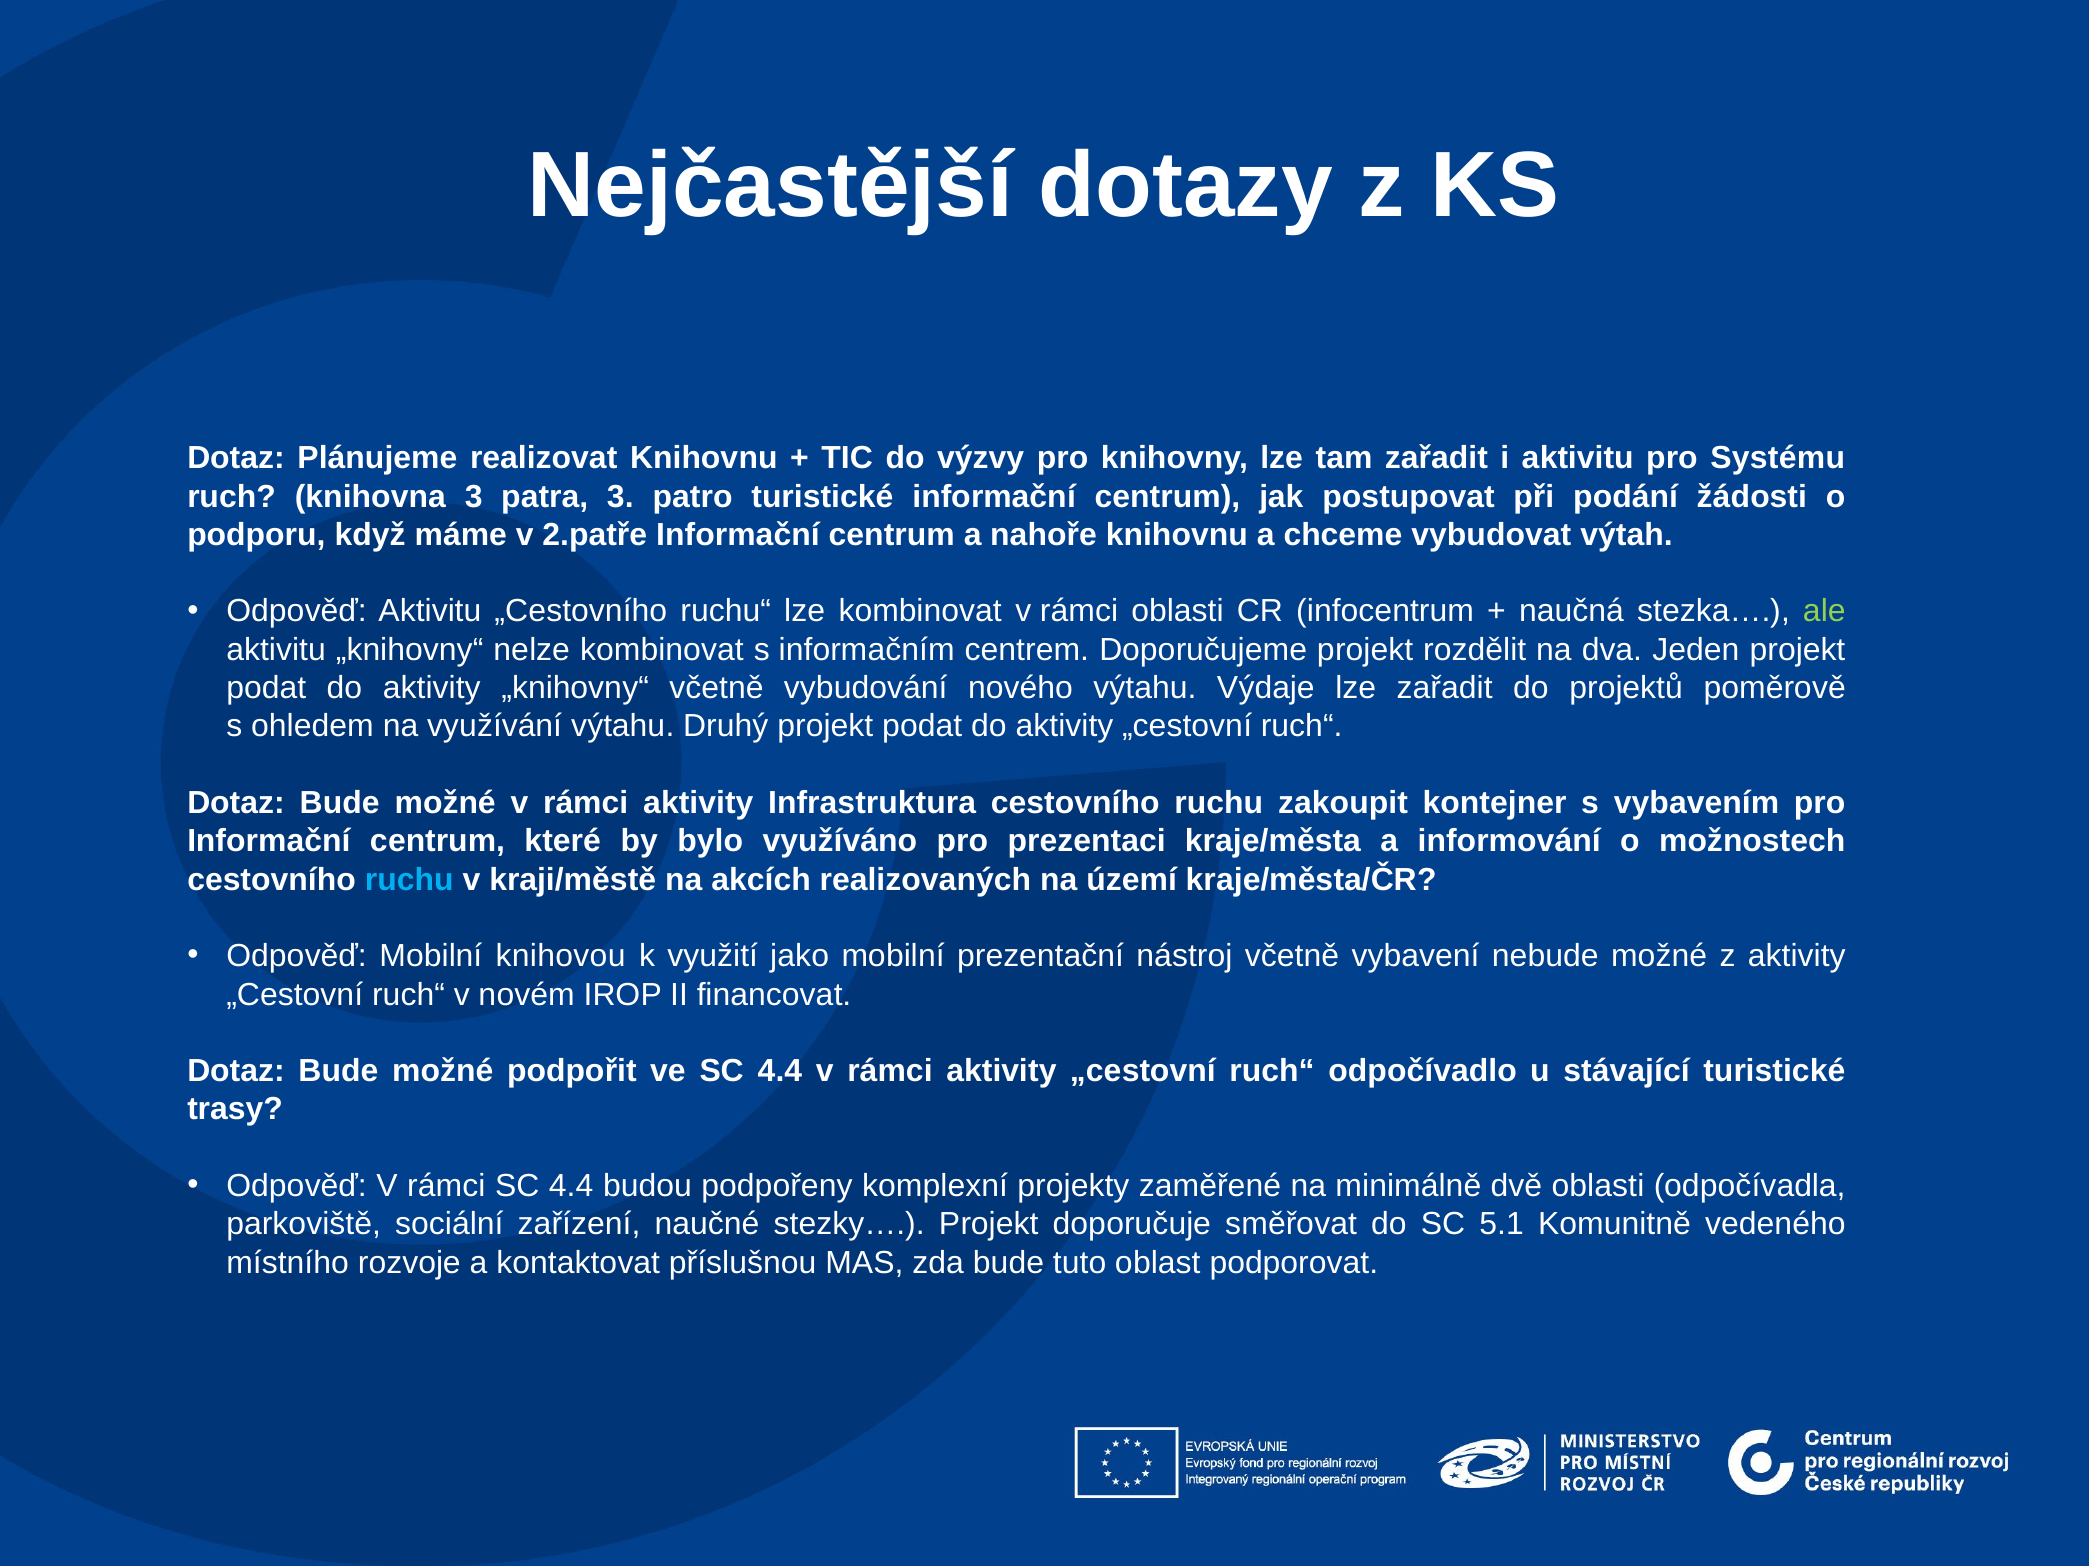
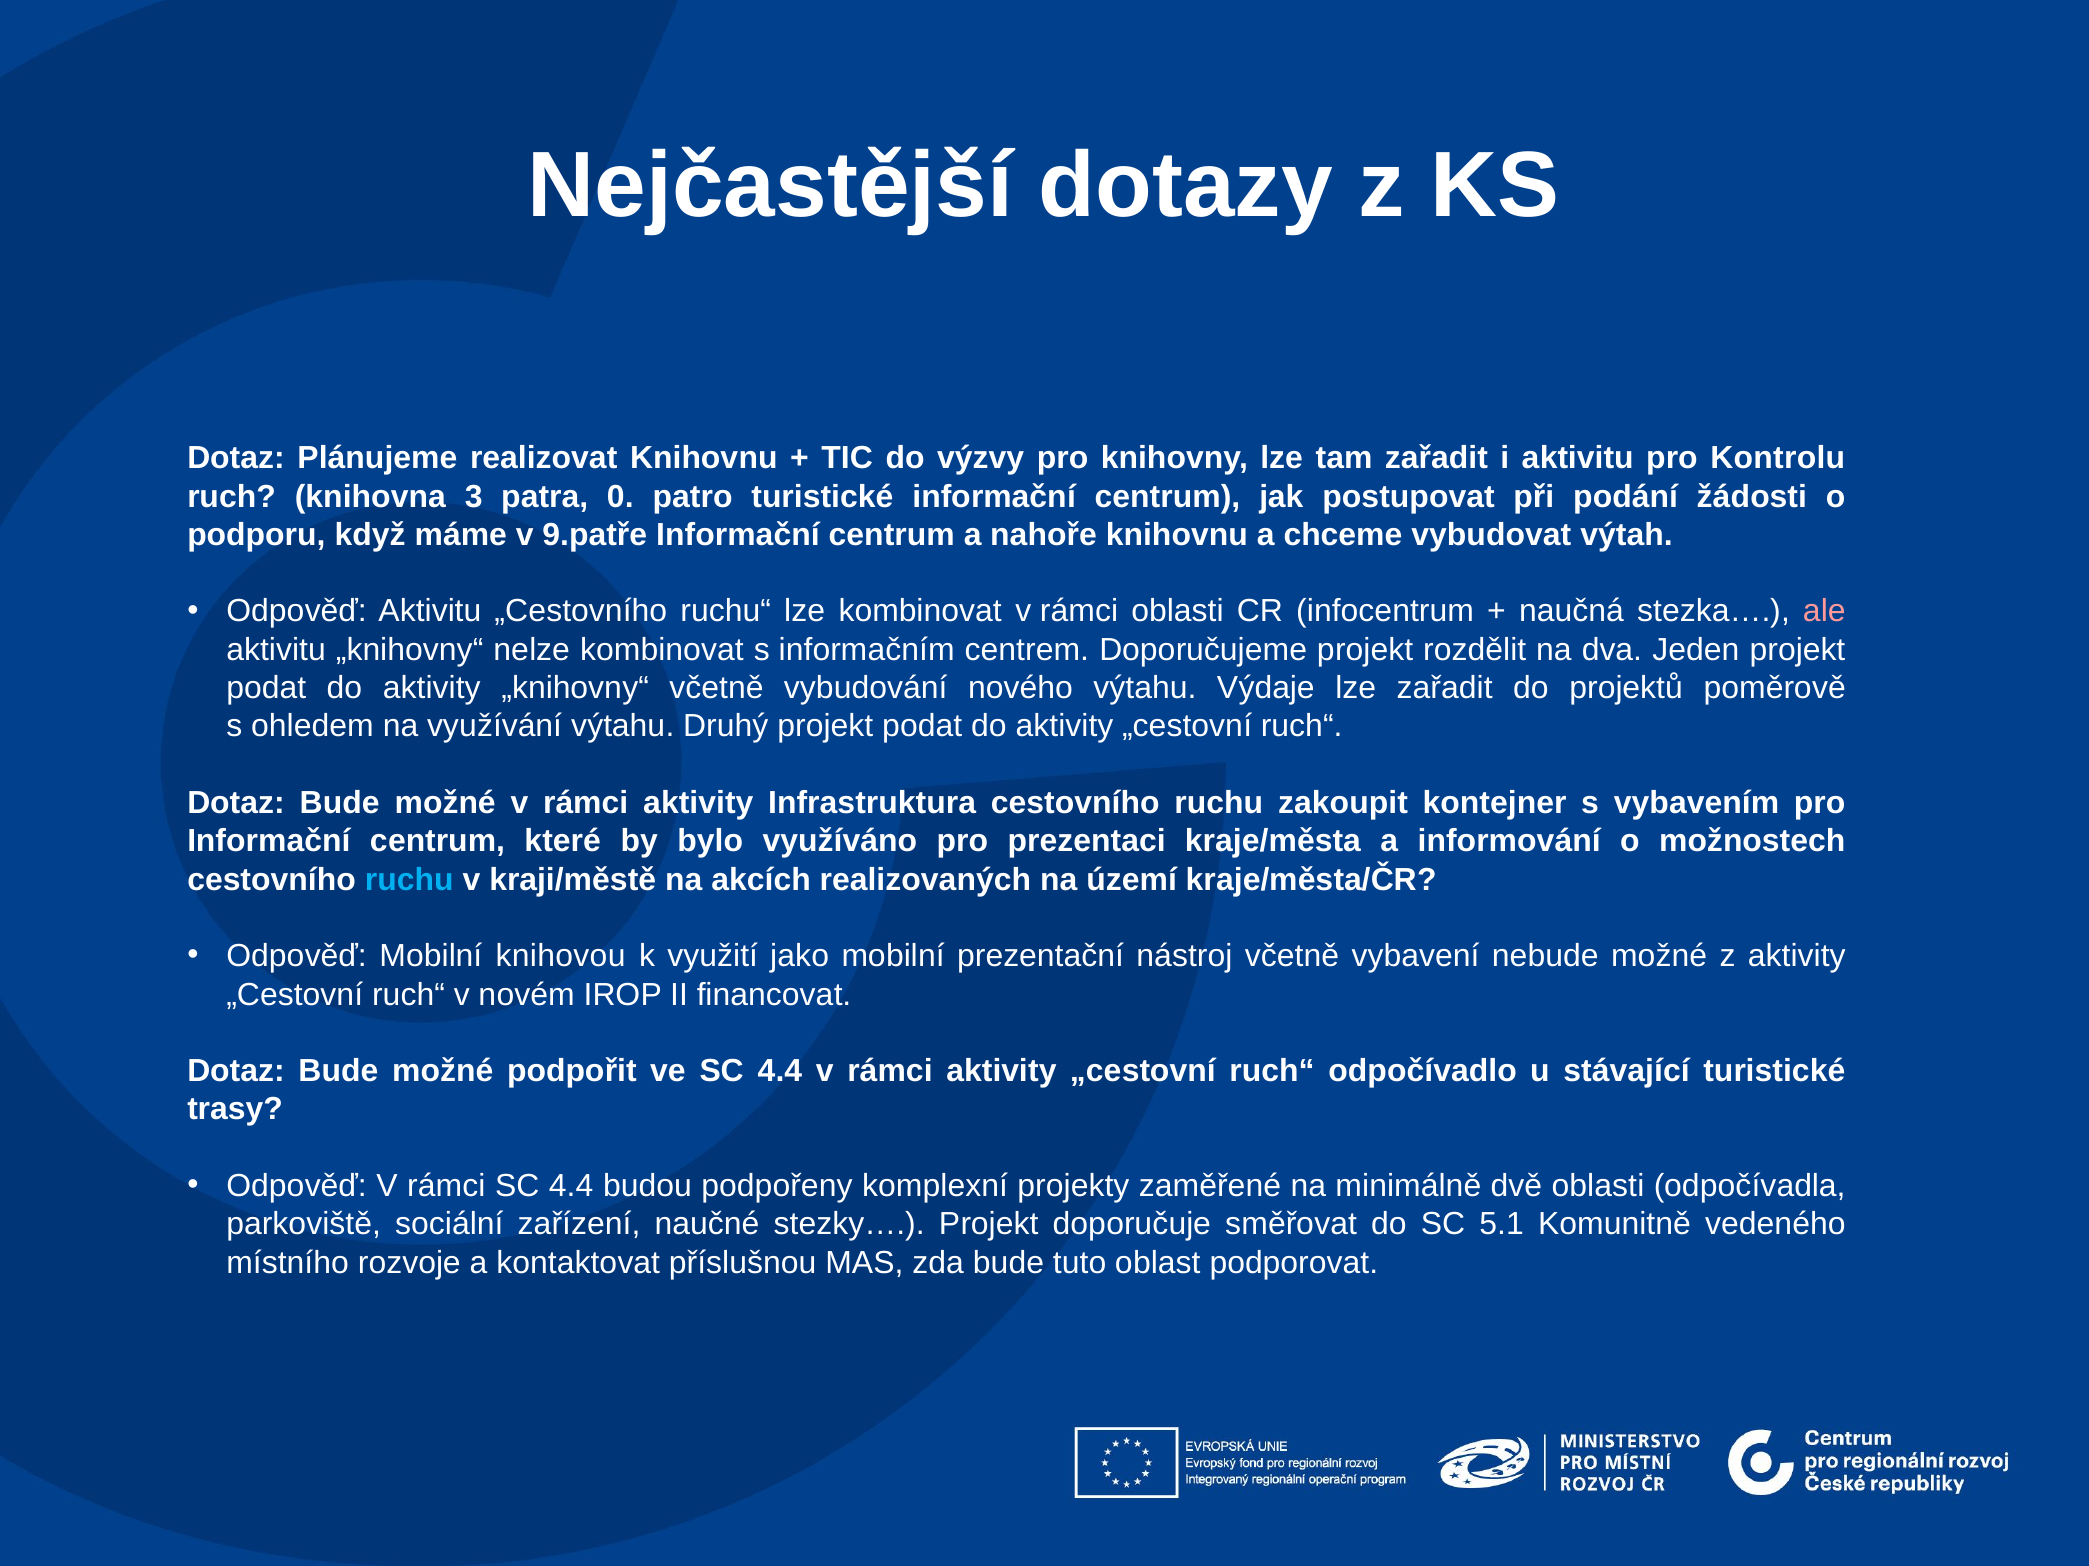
Systému: Systému -> Kontrolu
patra 3: 3 -> 0
2.patře: 2.patře -> 9.patře
ale colour: light green -> pink
